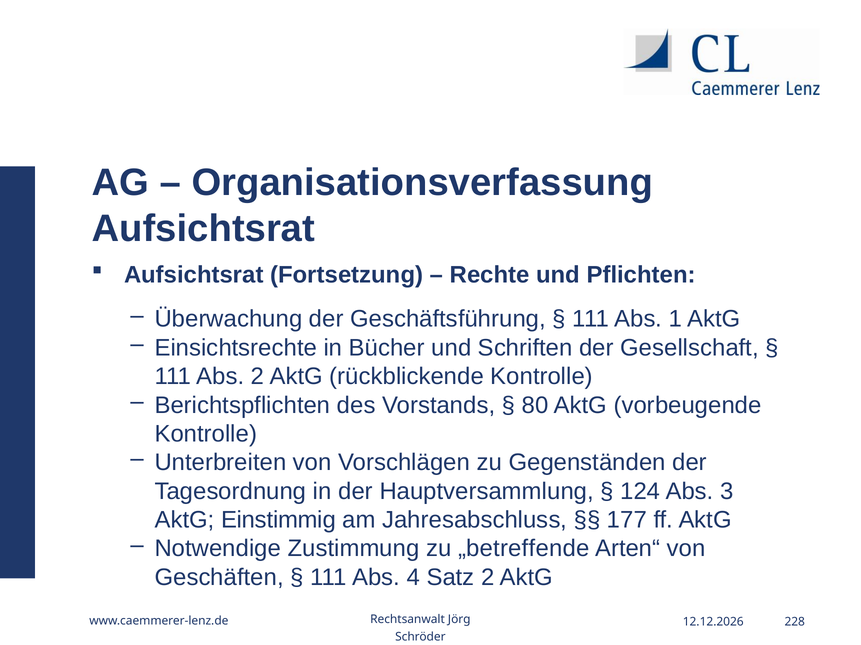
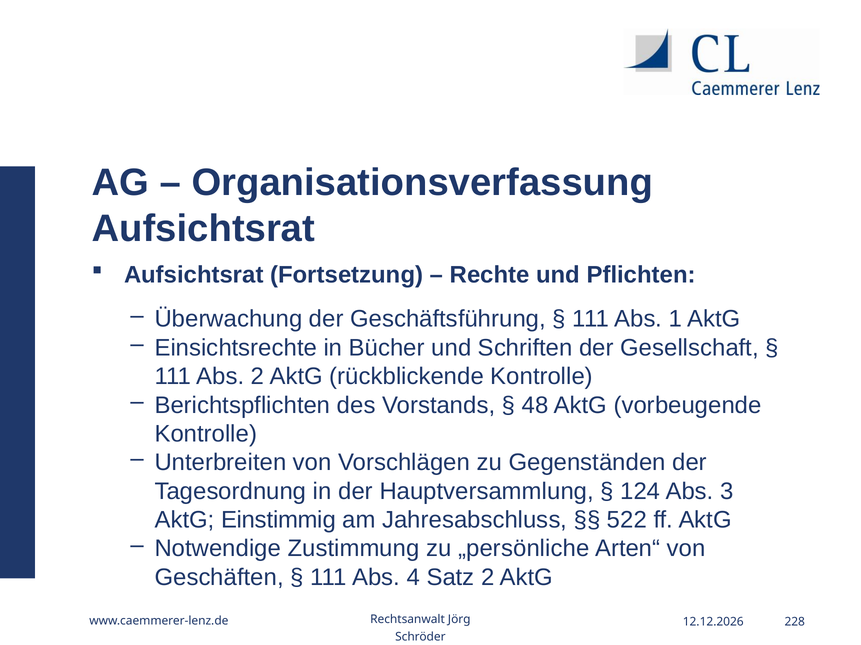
80: 80 -> 48
177: 177 -> 522
„betreffende: „betreffende -> „persönliche
